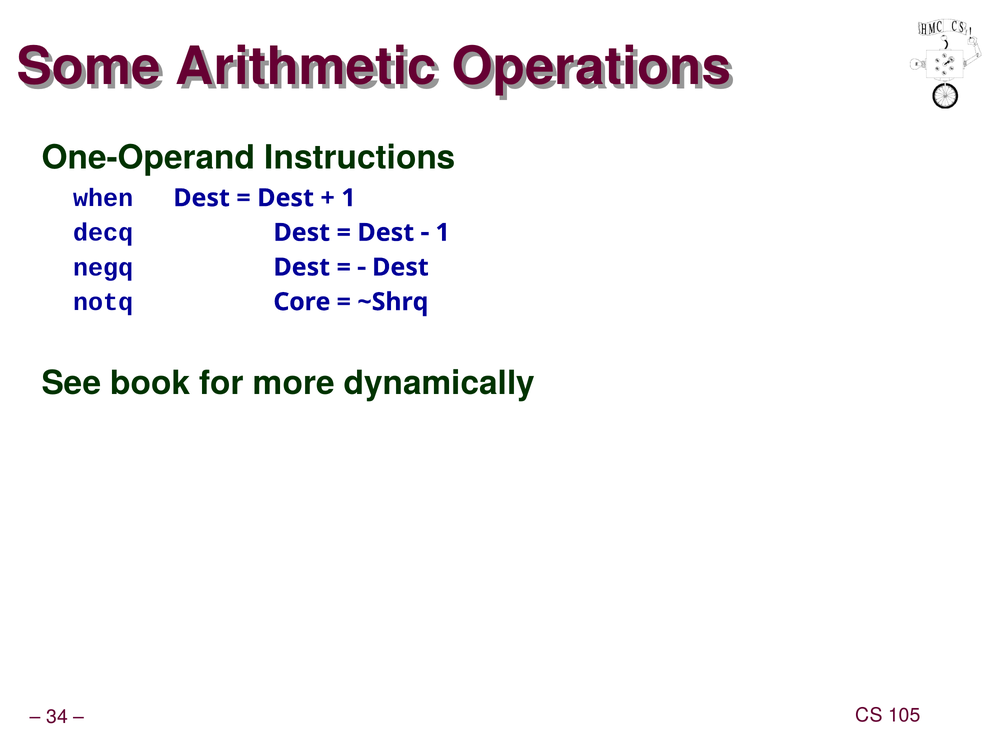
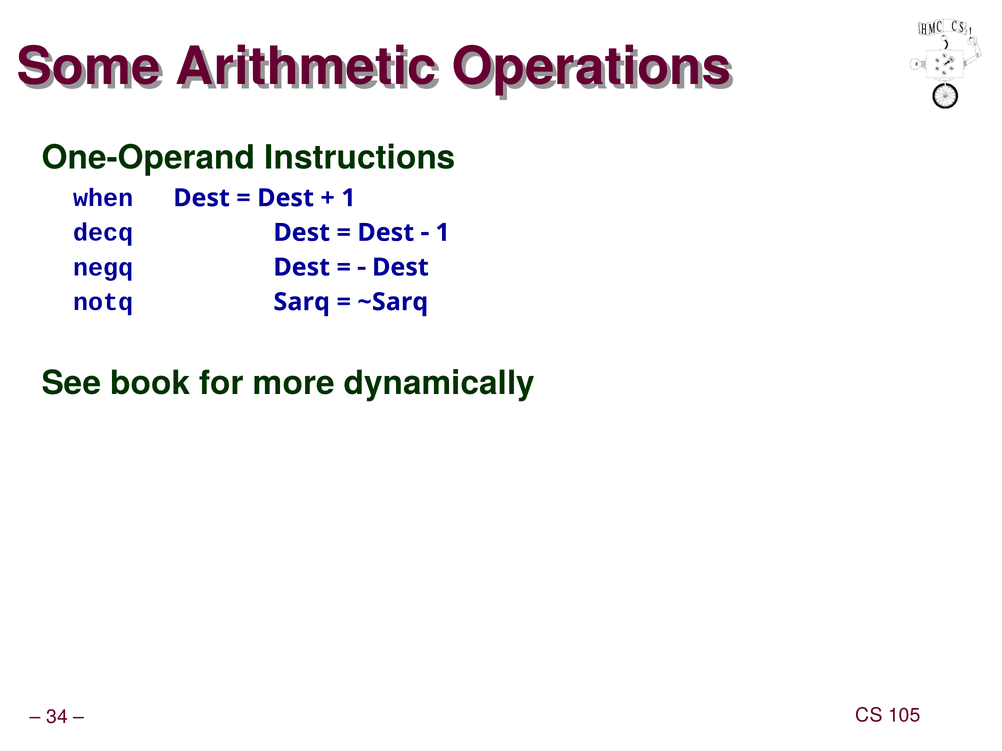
Core: Core -> Sarq
~Shrq: ~Shrq -> ~Sarq
